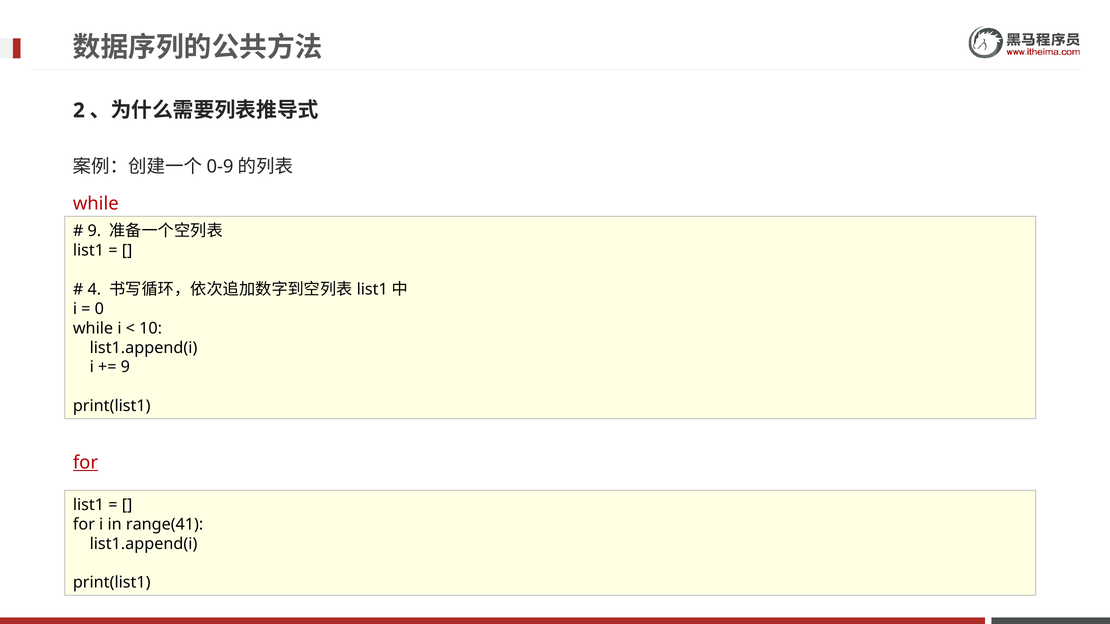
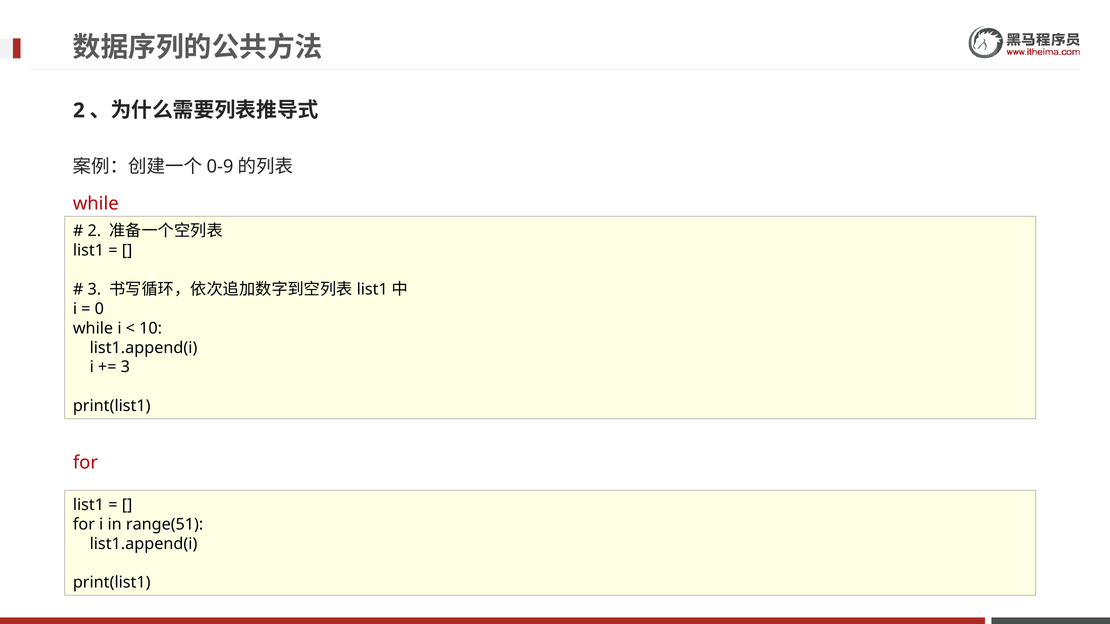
9 at (94, 231): 9 -> 2
4 at (94, 290): 4 -> 3
9 at (125, 367): 9 -> 3
for at (85, 463) underline: present -> none
range(41: range(41 -> range(51
